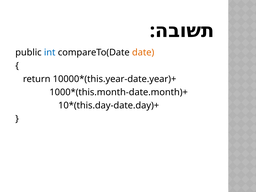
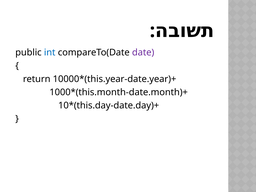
date colour: orange -> purple
